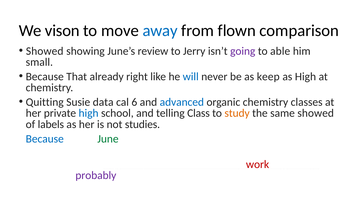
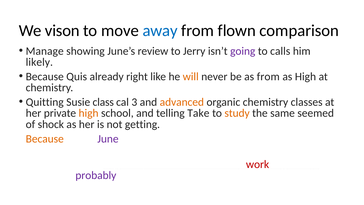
Showed at (45, 51): Showed -> Manage
able: able -> calls
small: small -> likely
Because That: That -> Quis
will colour: blue -> orange
as keep: keep -> from
Susie data: data -> class
6: 6 -> 3
advanced colour: blue -> orange
high at (89, 113) colour: blue -> orange
Class: Class -> Take
same showed: showed -> seemed
labels: labels -> shock
studies: studies -> getting
Because at (45, 139) colour: blue -> orange
June colour: green -> purple
